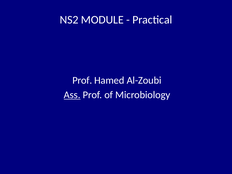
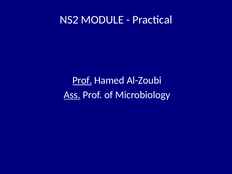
Prof at (82, 80) underline: none -> present
